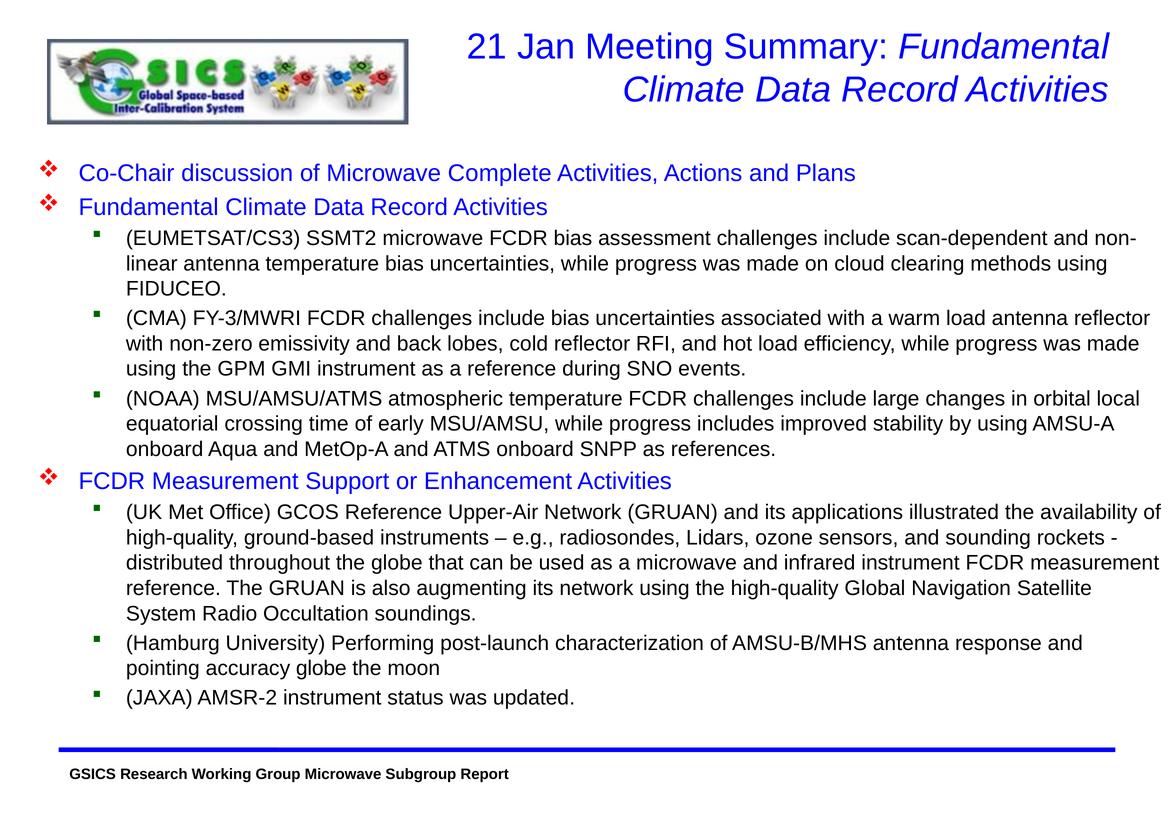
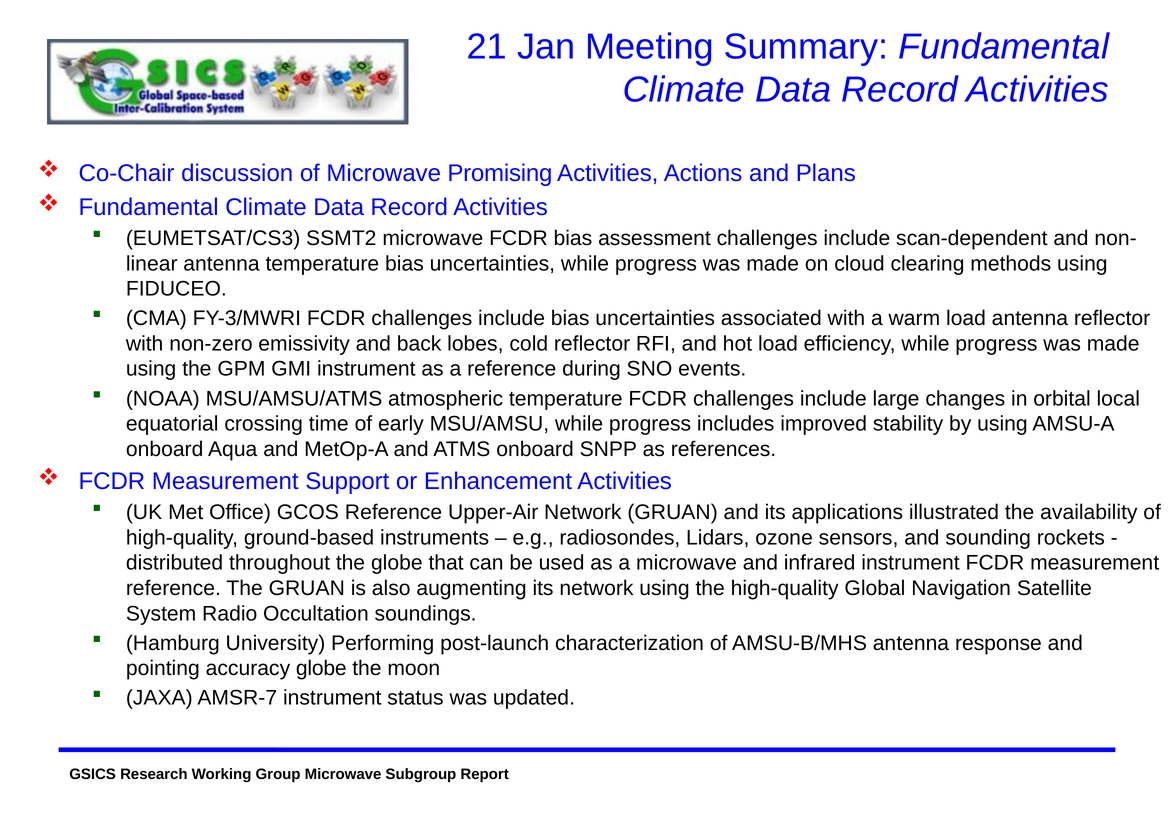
Complete: Complete -> Promising
AMSR-2: AMSR-2 -> AMSR-7
